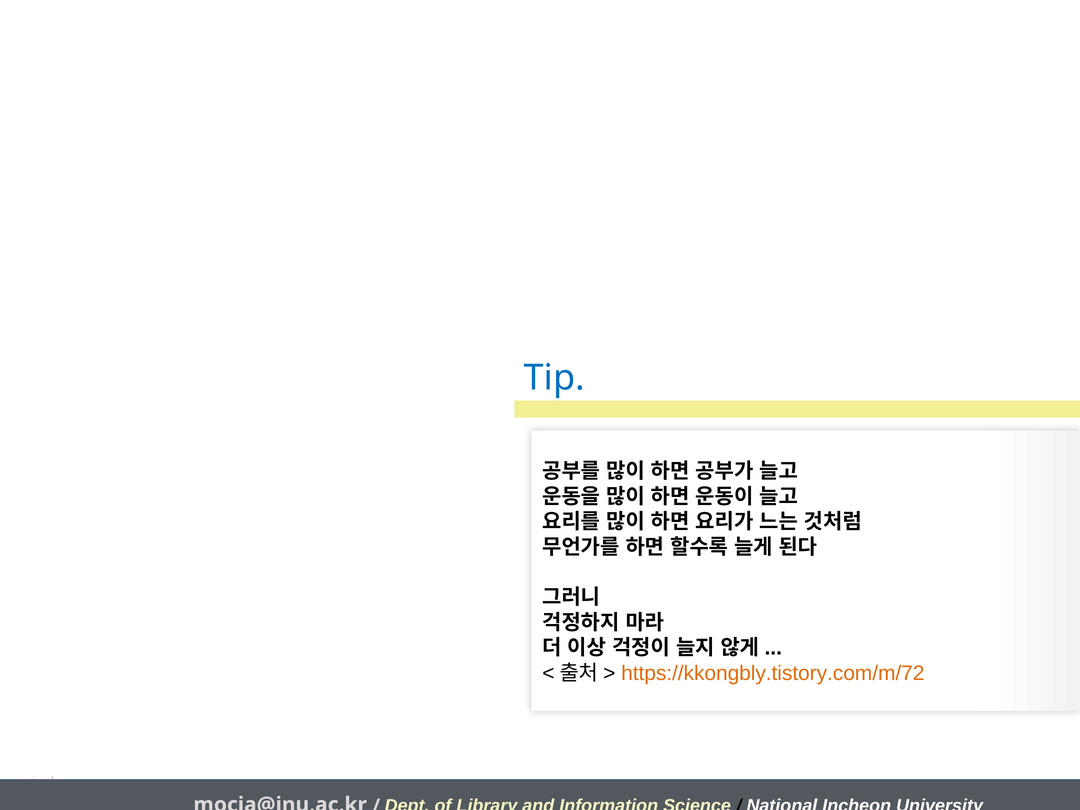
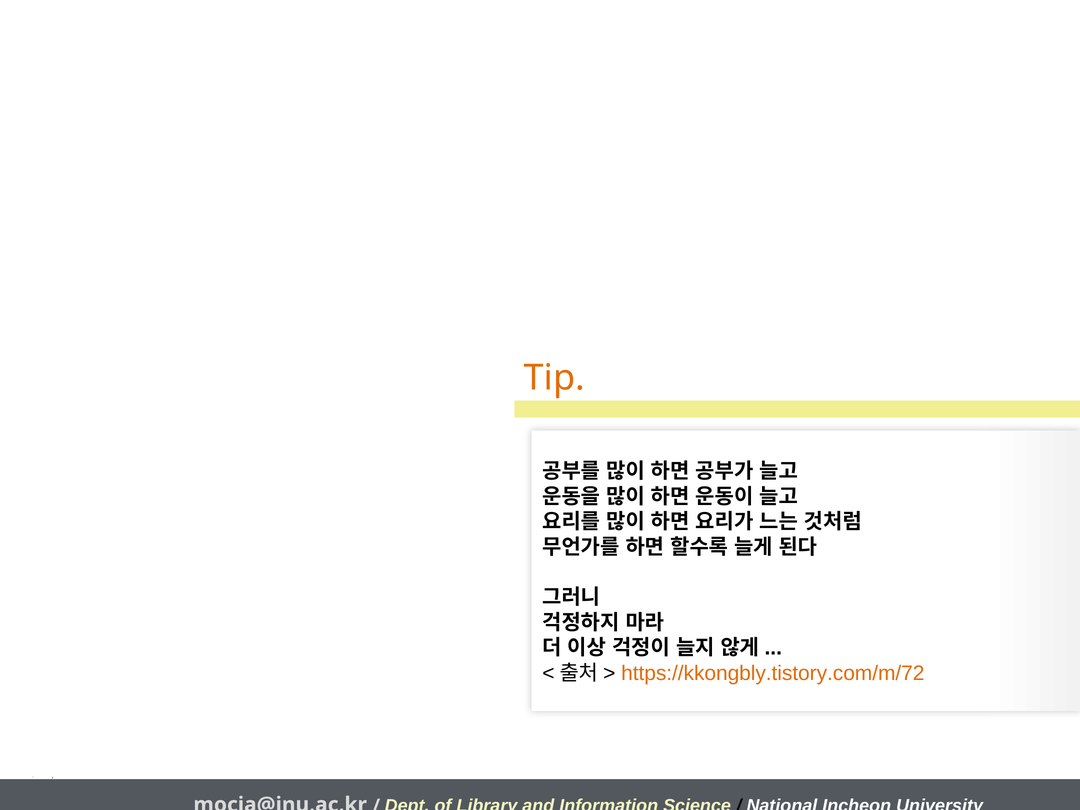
Tip colour: blue -> orange
